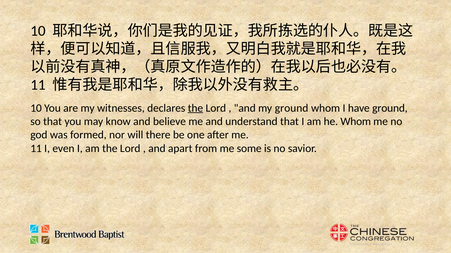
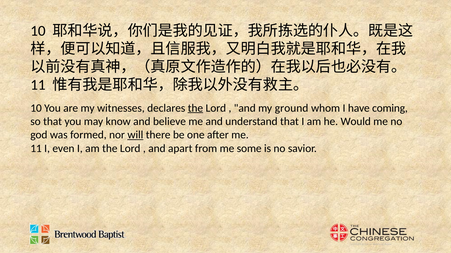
have ground: ground -> coming
he Whom: Whom -> Would
will underline: none -> present
